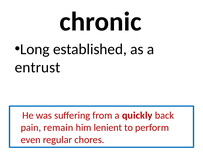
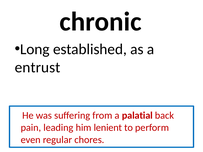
quickly: quickly -> palatial
remain: remain -> leading
